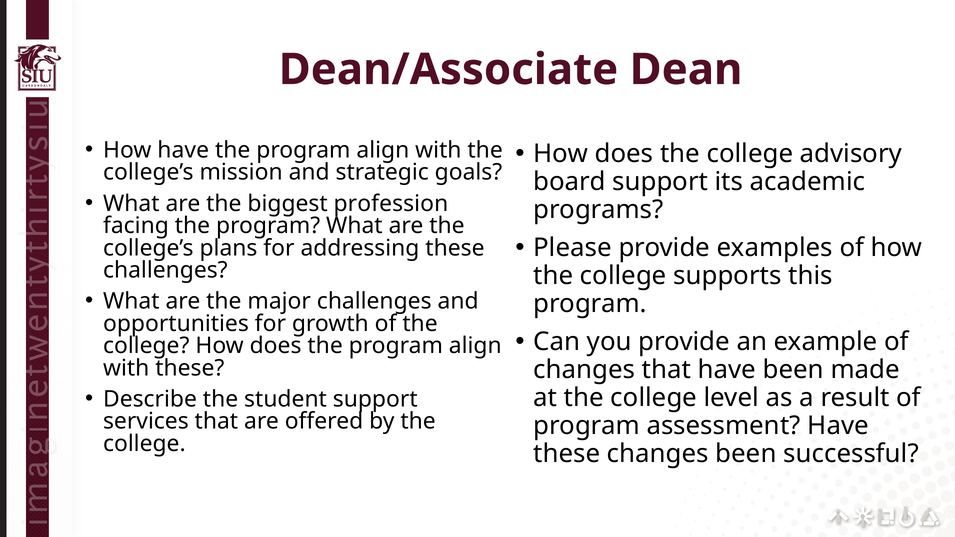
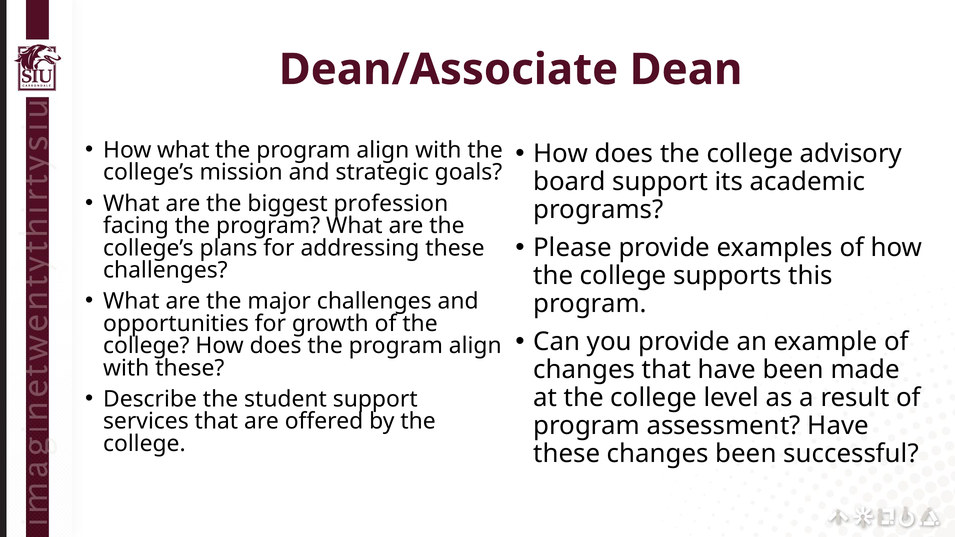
How have: have -> what
